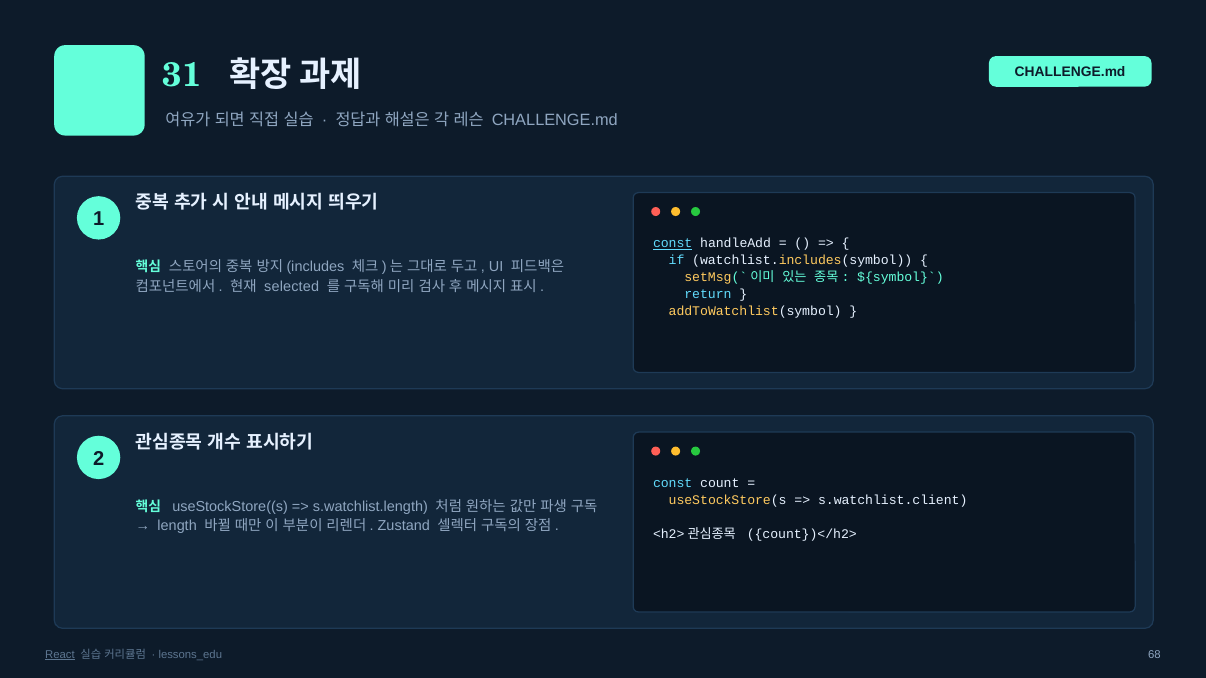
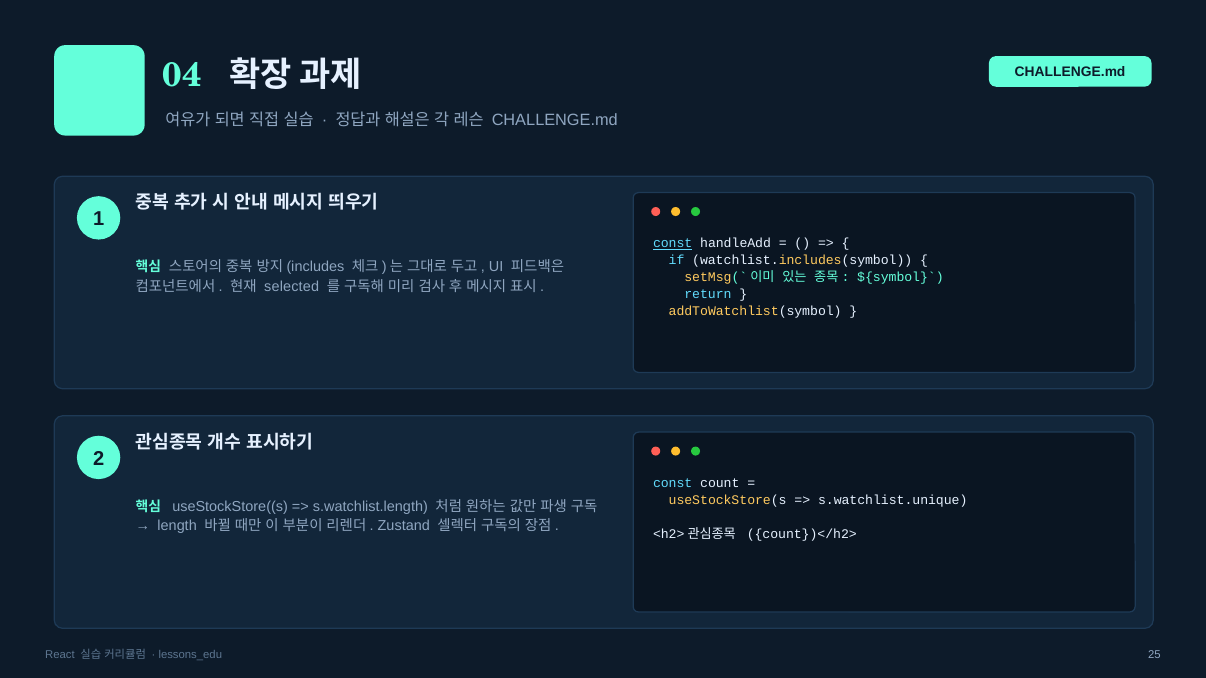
31: 31 -> 04
s.watchlist.client: s.watchlist.client -> s.watchlist.unique
React underline: present -> none
68: 68 -> 25
